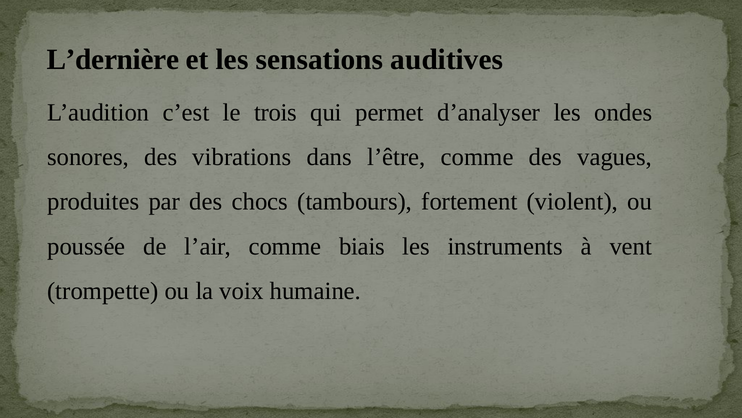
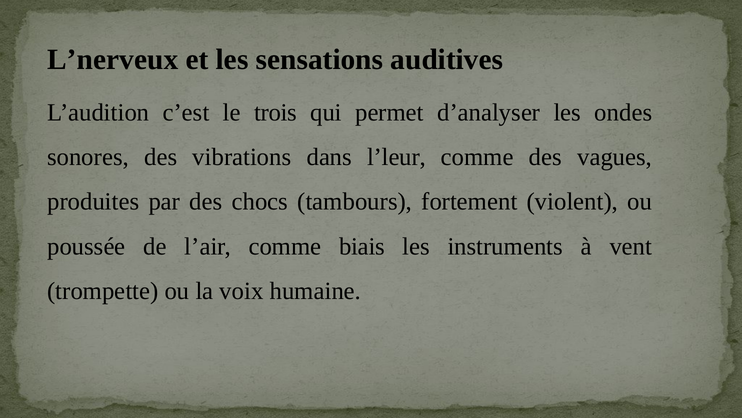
L’dernière: L’dernière -> L’nerveux
l’être: l’être -> l’leur
